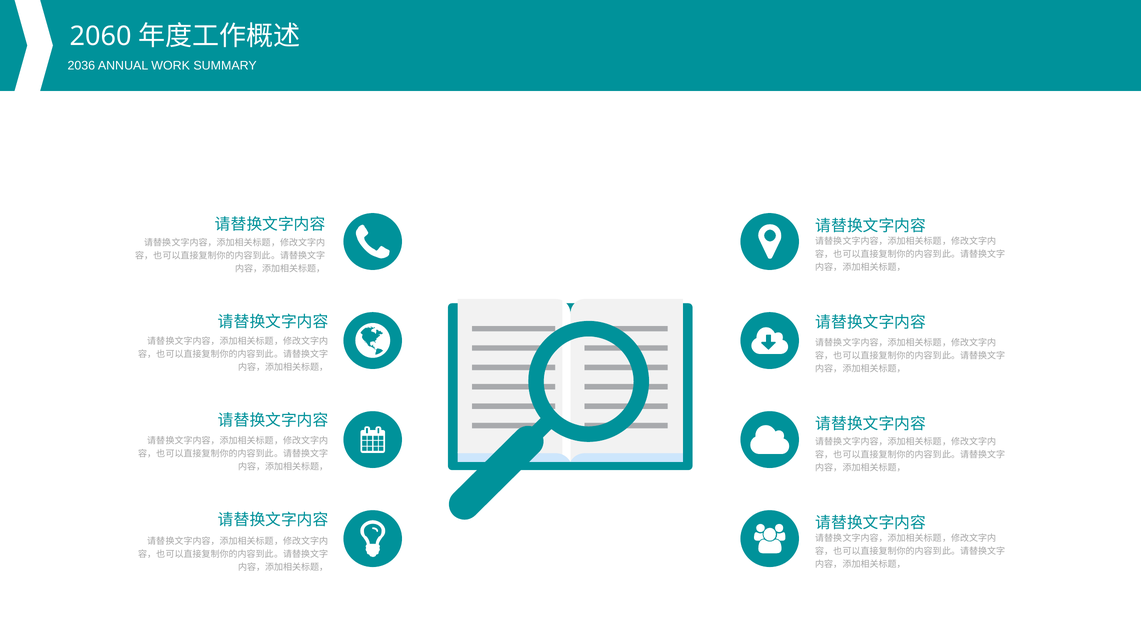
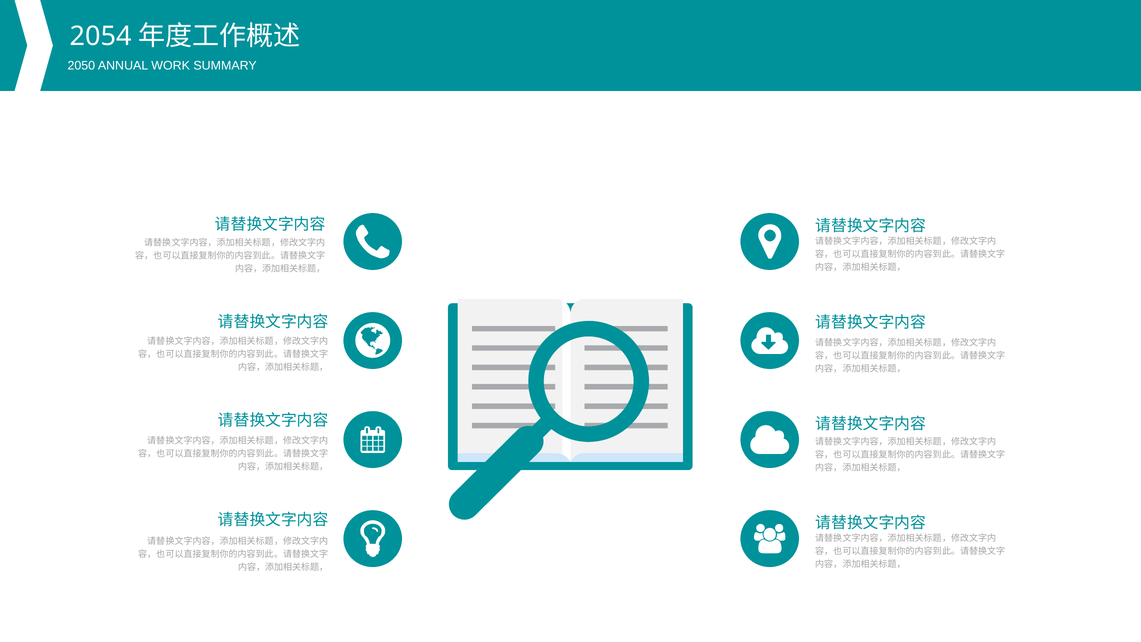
2060: 2060 -> 2054
2036: 2036 -> 2050
